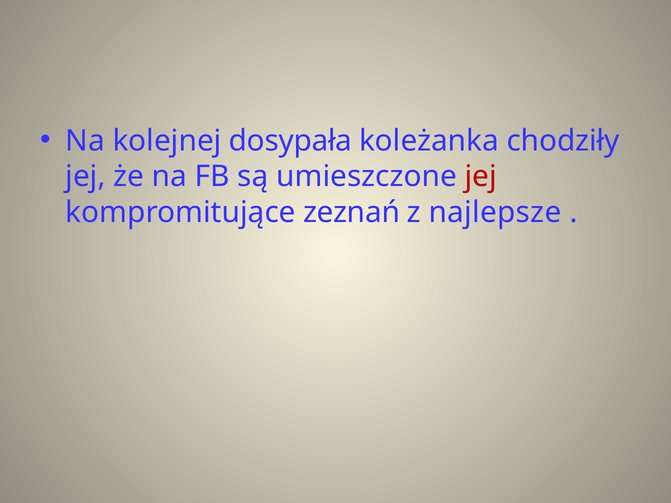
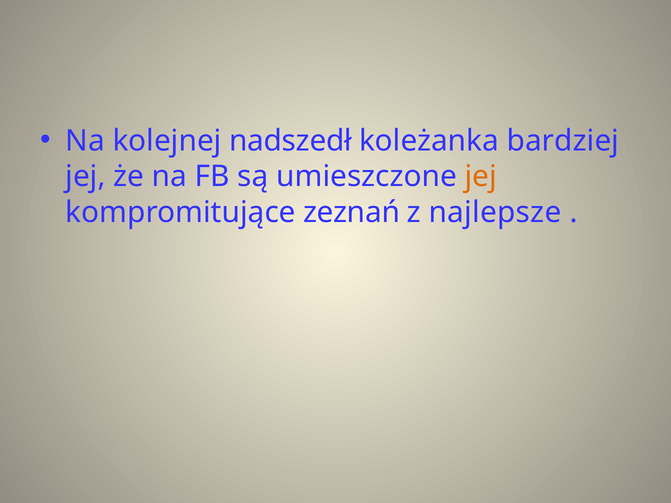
dosypała: dosypała -> nadszedł
chodziły: chodziły -> bardziej
jej at (481, 177) colour: red -> orange
